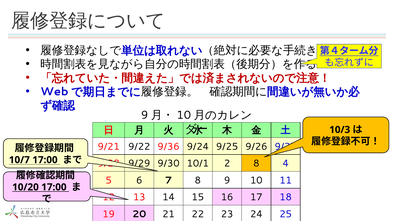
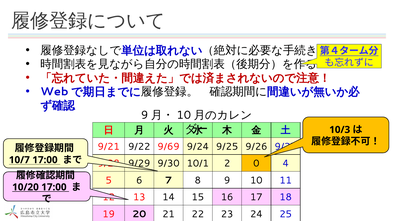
9/36: 9/36 -> 9/69
2 8: 8 -> 0
